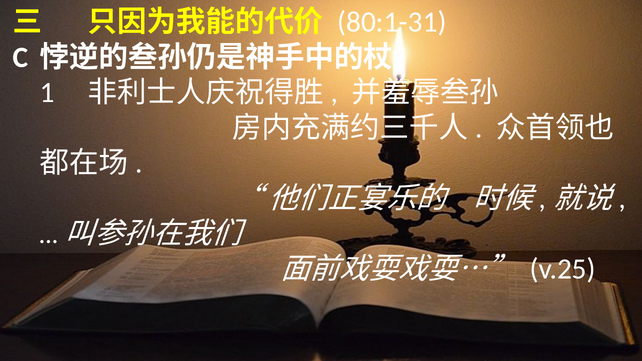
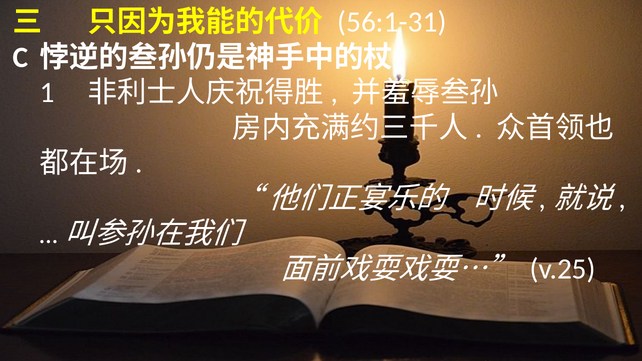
80:1-31: 80:1-31 -> 56:1-31
